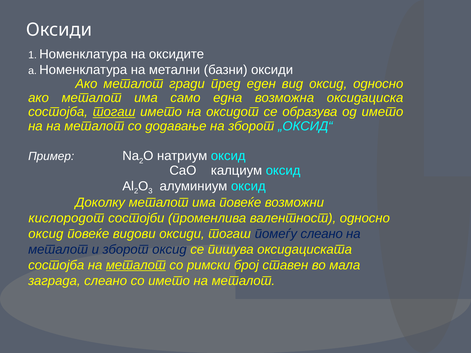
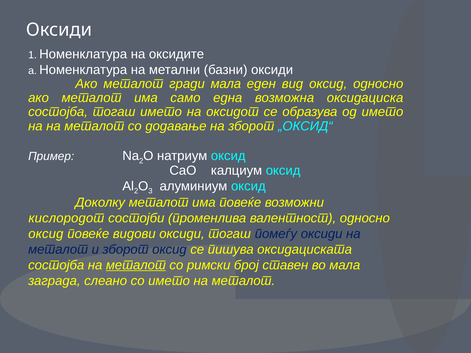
гради пред: пред -> мала
тогаш at (114, 112) underline: present -> none
помеѓу слеано: слеано -> оксиди
